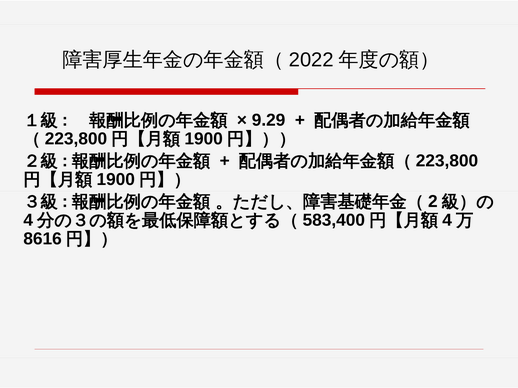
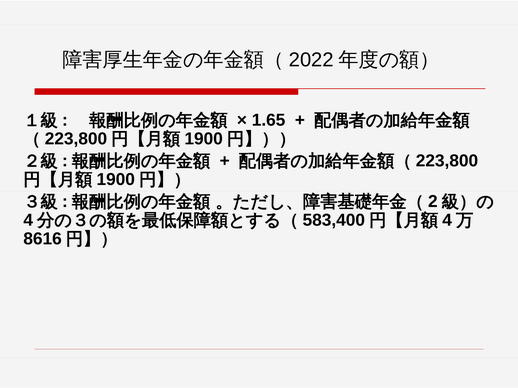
9.29: 9.29 -> 1.65
